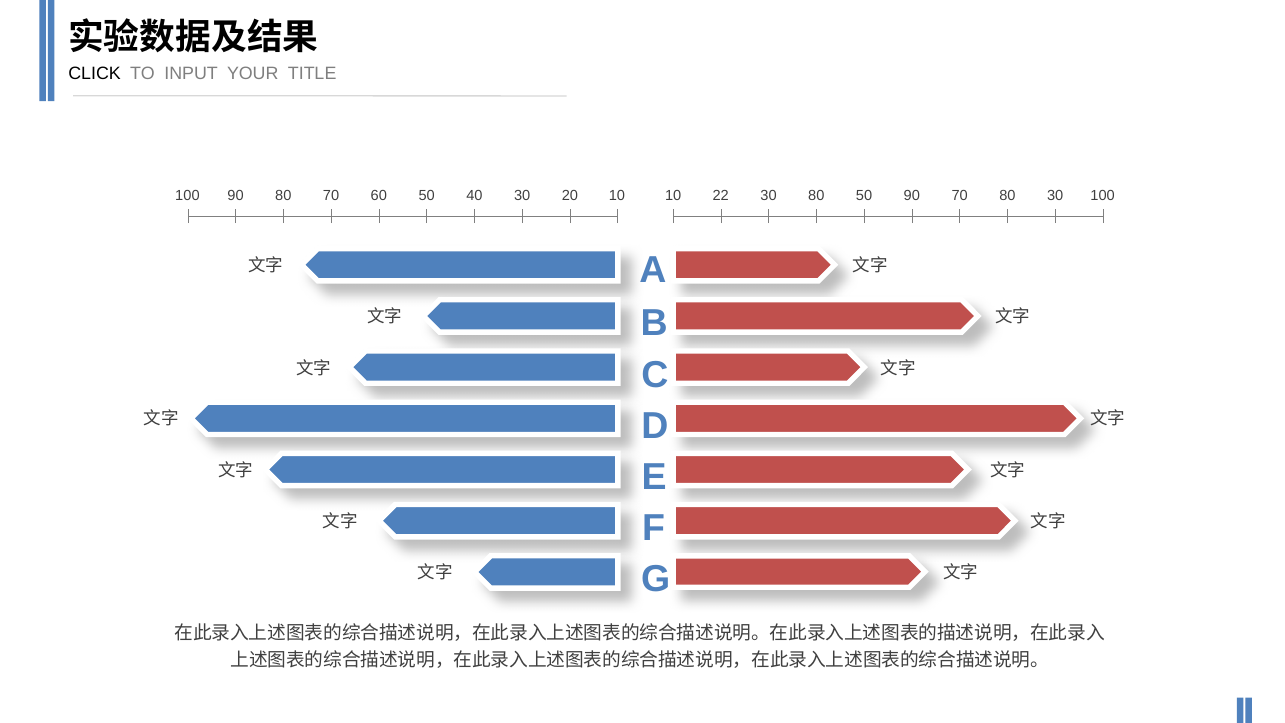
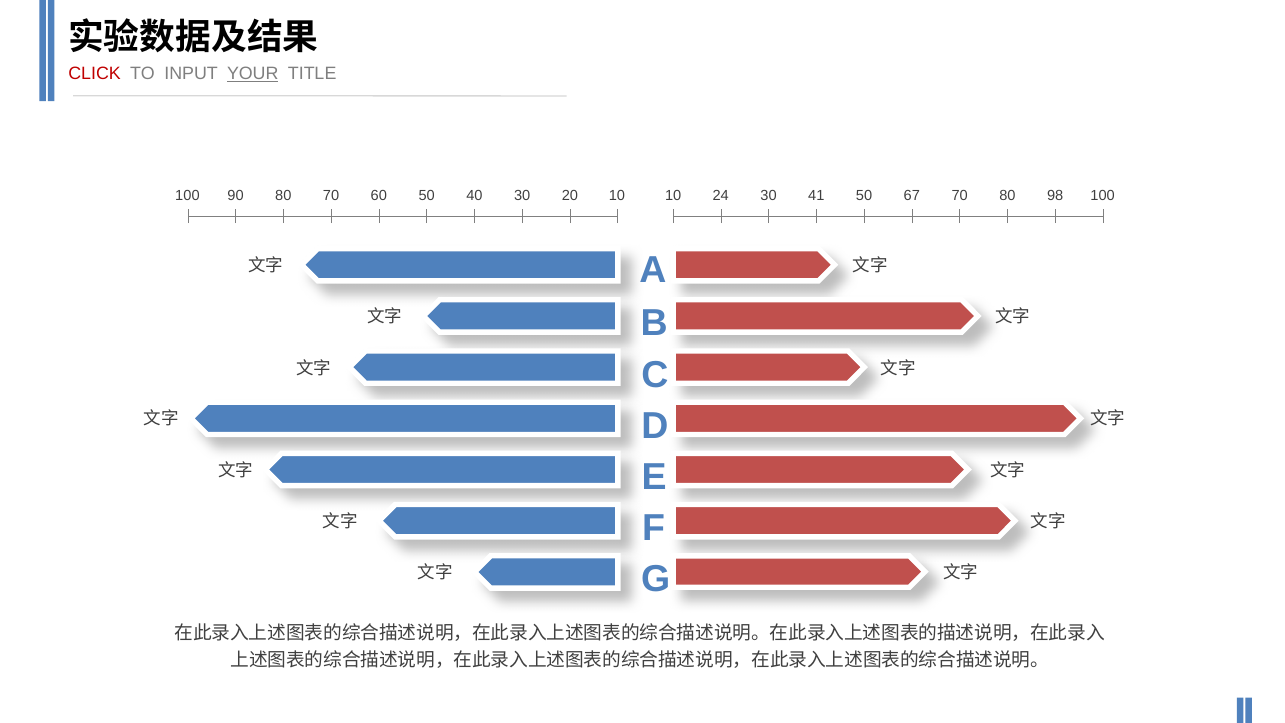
CLICK colour: black -> red
YOUR underline: none -> present
22: 22 -> 24
30 80: 80 -> 41
50 90: 90 -> 67
80 30: 30 -> 98
